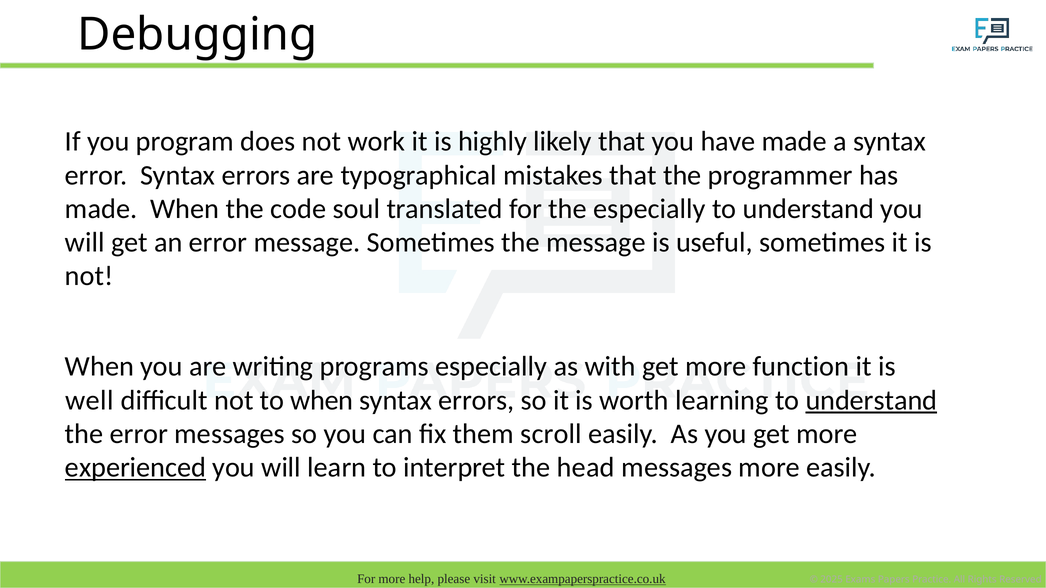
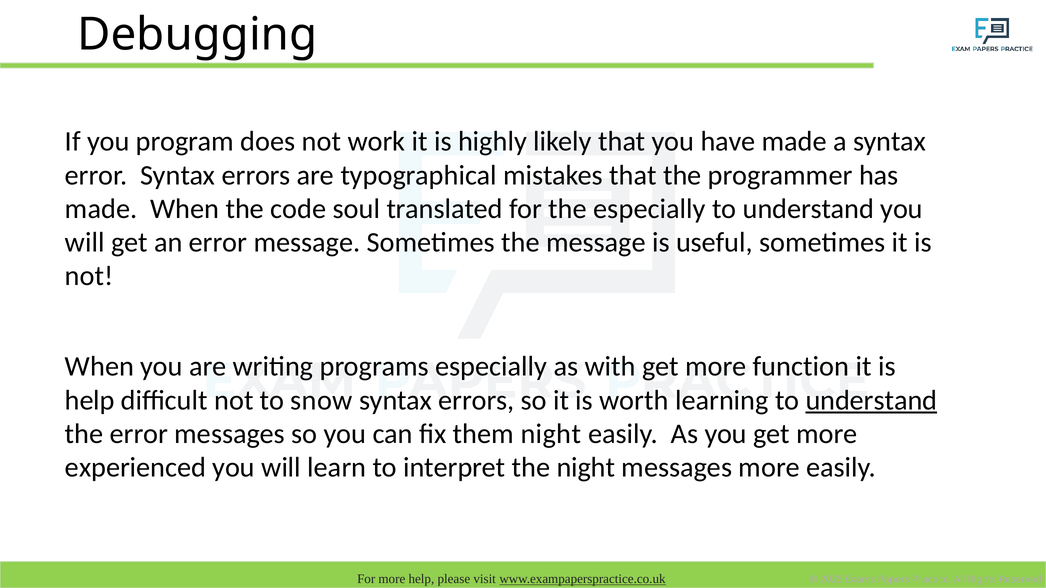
well at (89, 401): well -> help
to when: when -> snow
them scroll: scroll -> night
experienced underline: present -> none
the head: head -> night
